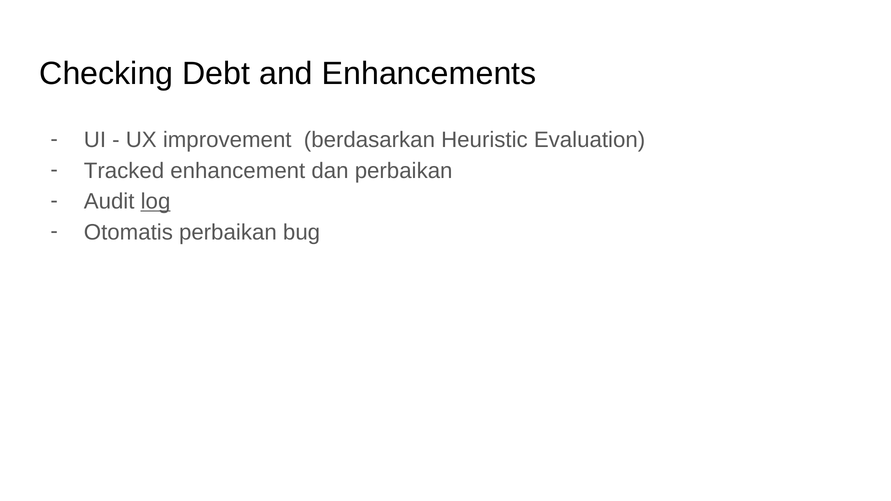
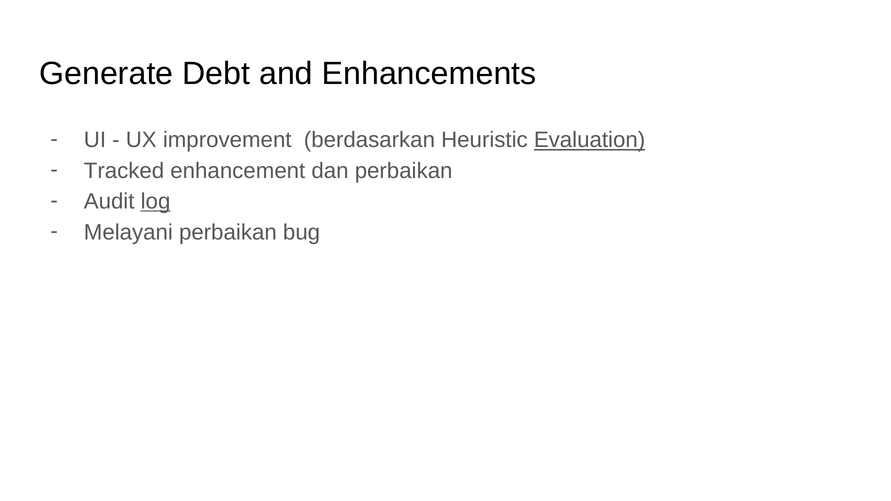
Checking: Checking -> Generate
Evaluation underline: none -> present
Otomatis: Otomatis -> Melayani
